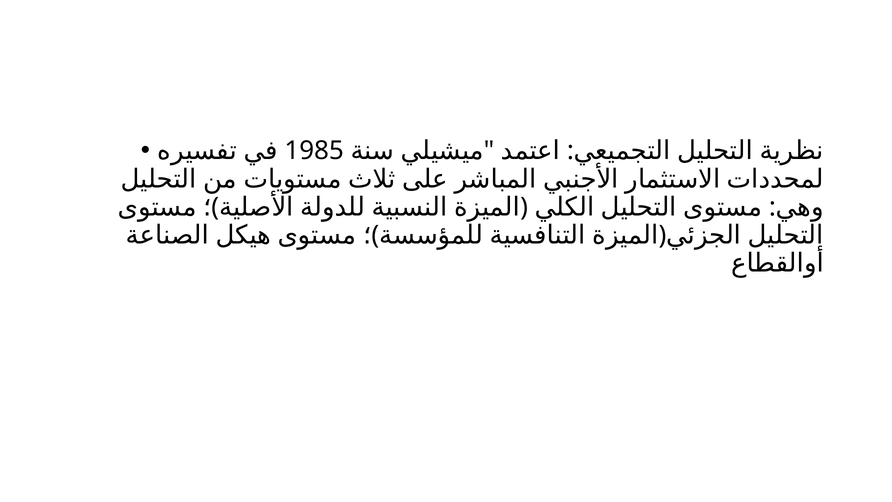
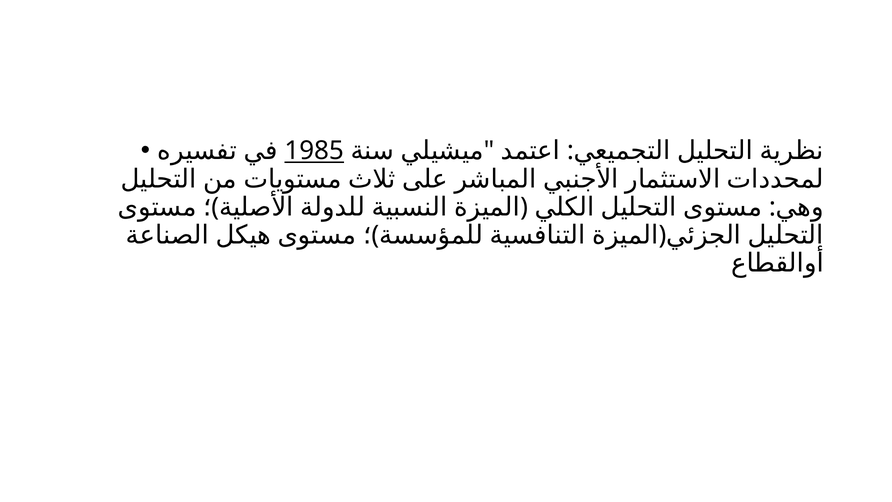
1985 underline: none -> present
